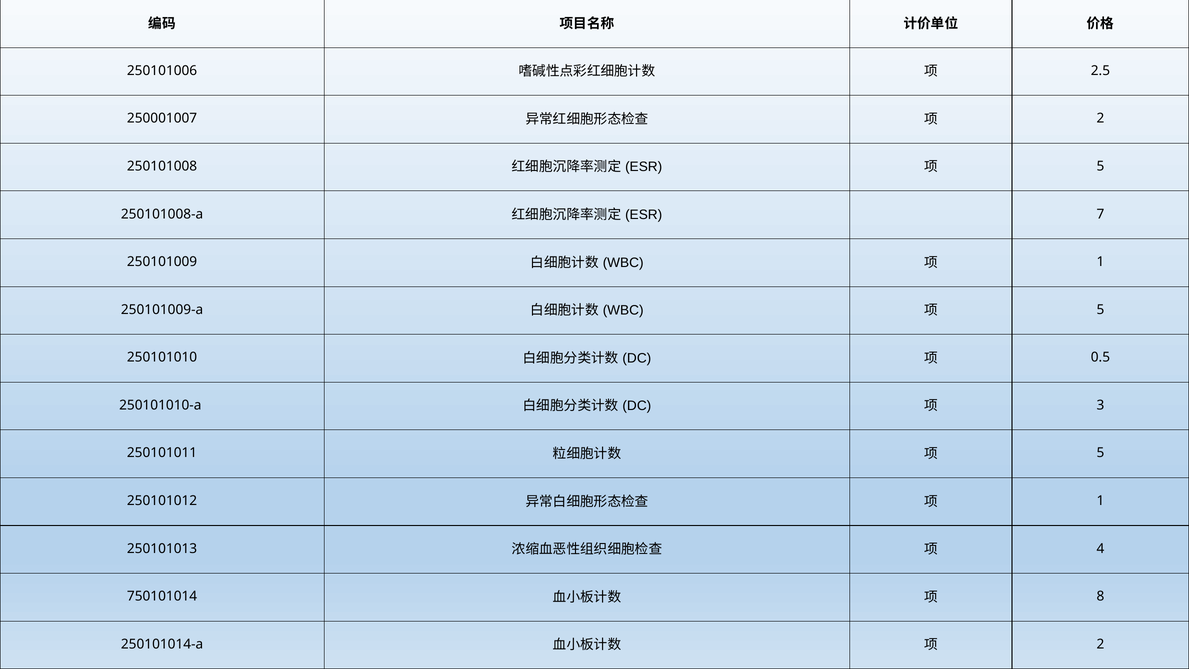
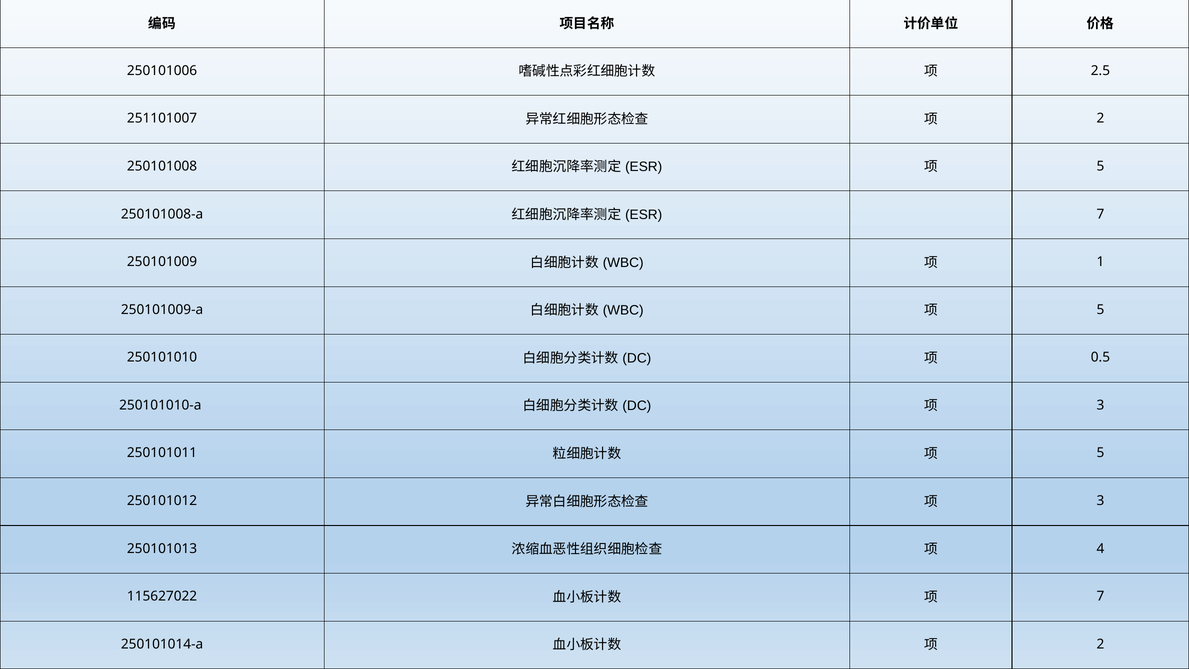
250001007: 250001007 -> 251101007
1 at (1100, 501): 1 -> 3
750101014: 750101014 -> 115627022
8 at (1100, 596): 8 -> 7
